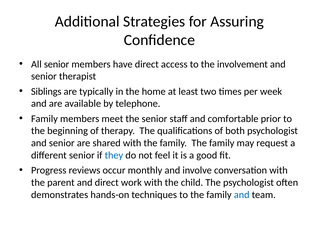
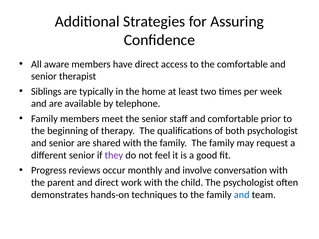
All senior: senior -> aware
the involvement: involvement -> comfortable
they colour: blue -> purple
